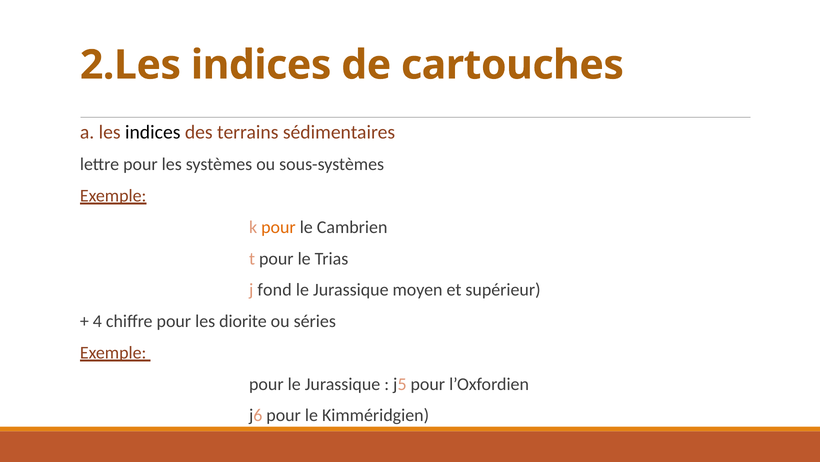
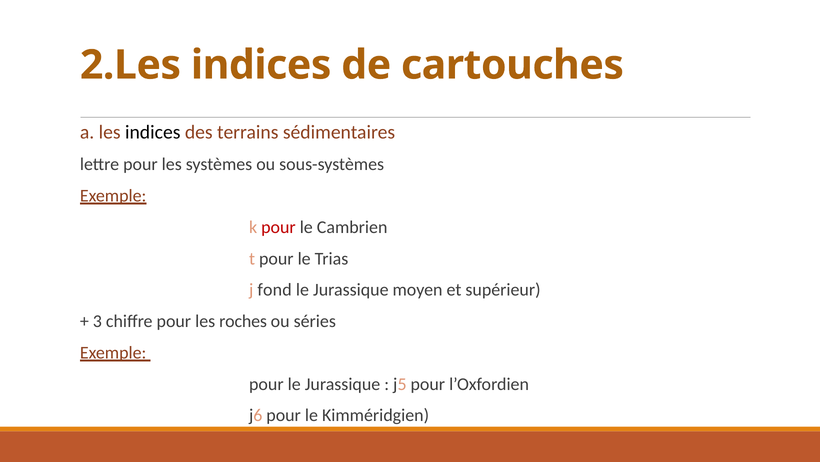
pour at (278, 227) colour: orange -> red
4: 4 -> 3
diorite: diorite -> roches
